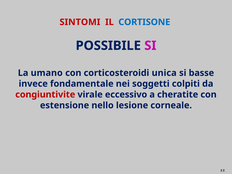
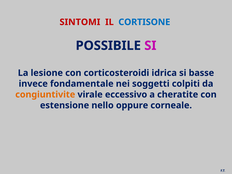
umano: umano -> lesione
unica: unica -> idrica
congiuntivite colour: red -> orange
lesione: lesione -> oppure
